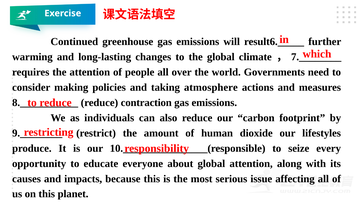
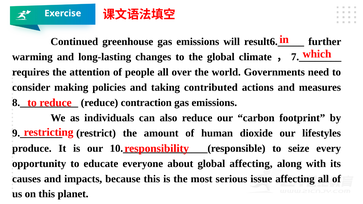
atmosphere: atmosphere -> contributed
global attention: attention -> affecting
